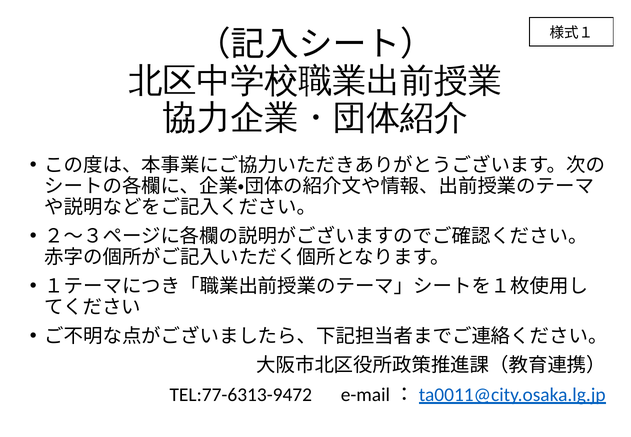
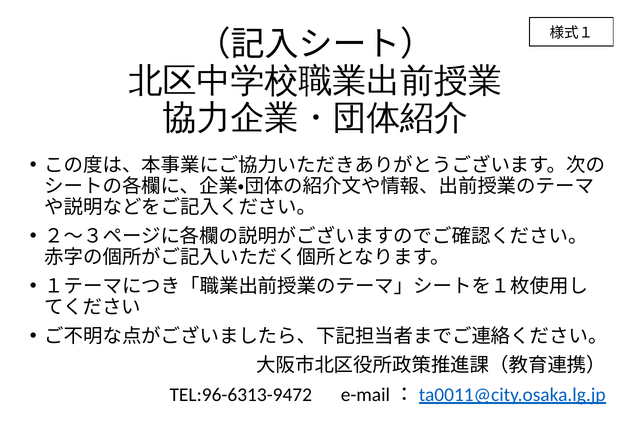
TEL:77-6313-9472: TEL:77-6313-9472 -> TEL:96-6313-9472
